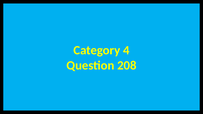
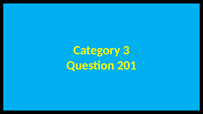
4: 4 -> 3
208: 208 -> 201
